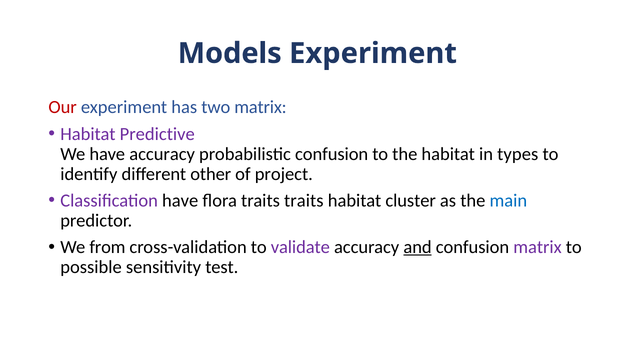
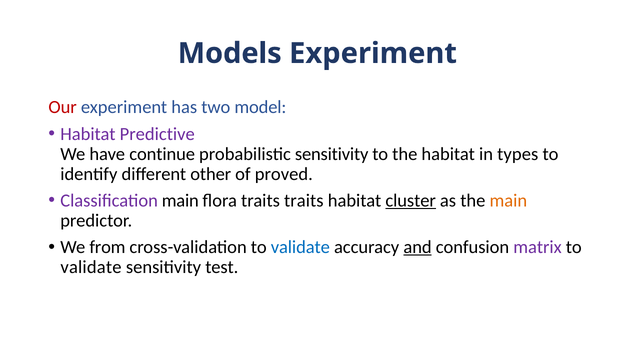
two matrix: matrix -> model
have accuracy: accuracy -> continue
probabilistic confusion: confusion -> sensitivity
project: project -> proved
Classification have: have -> main
cluster underline: none -> present
main at (508, 201) colour: blue -> orange
validate at (300, 247) colour: purple -> blue
possible at (91, 267): possible -> validate
